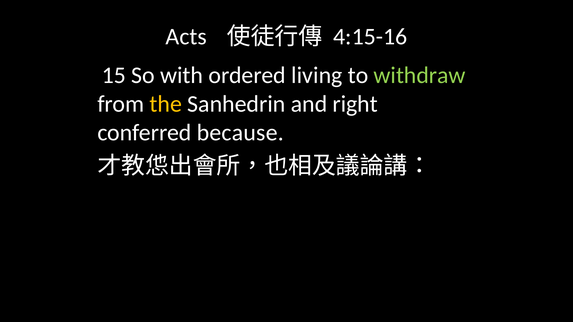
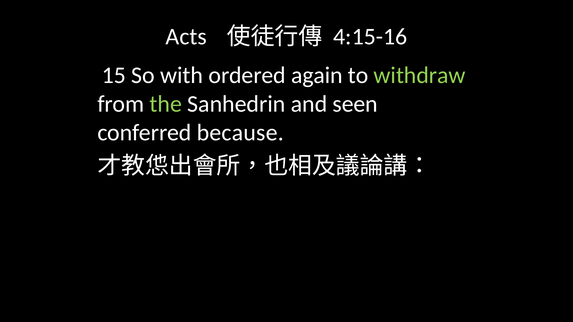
living: living -> again
the colour: yellow -> light green
right: right -> seen
